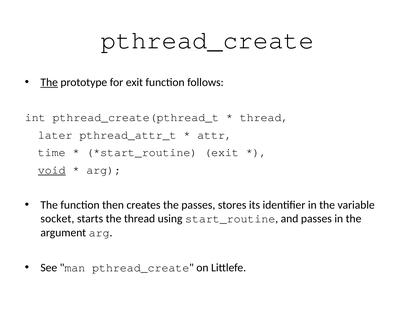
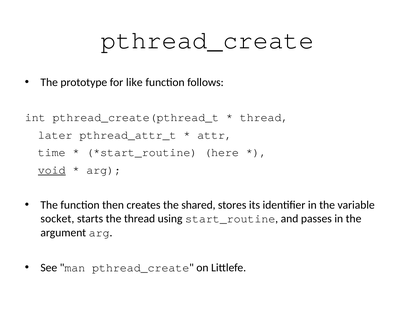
The at (49, 82) underline: present -> none
for exit: exit -> like
exit at (222, 153): exit -> here
the passes: passes -> shared
